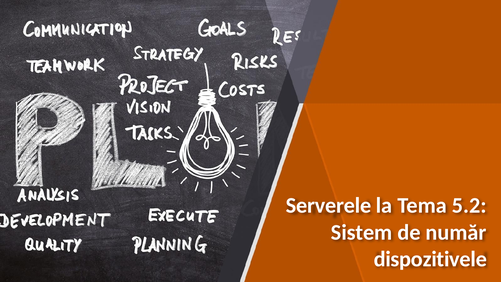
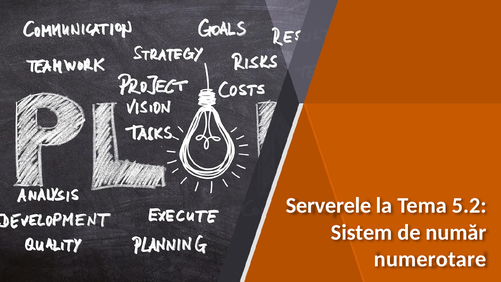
dispozitivele: dispozitivele -> numerotare
